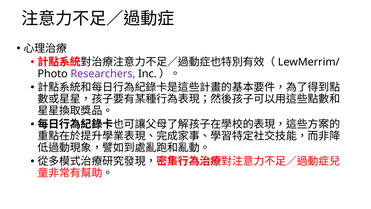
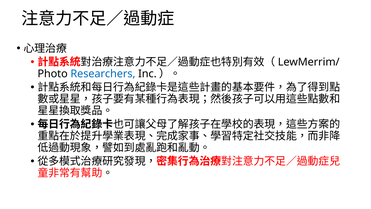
Researchers colour: purple -> blue
